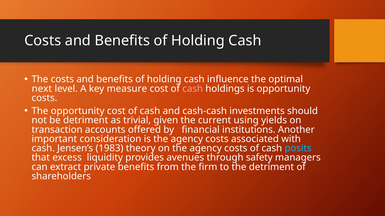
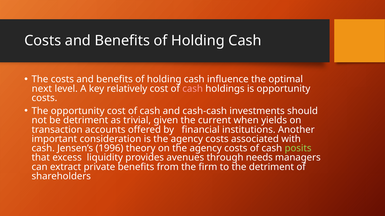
measure: measure -> relatively
using: using -> when
1983: 1983 -> 1996
posits colour: light blue -> light green
safety: safety -> needs
